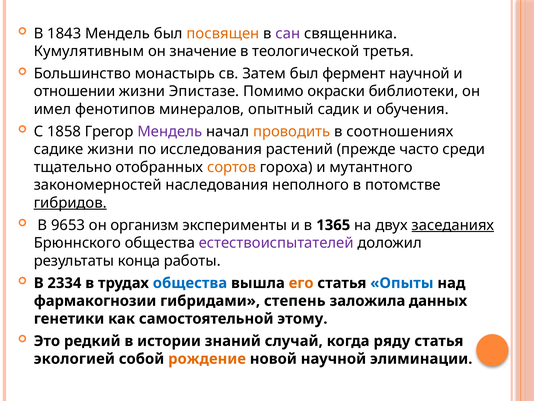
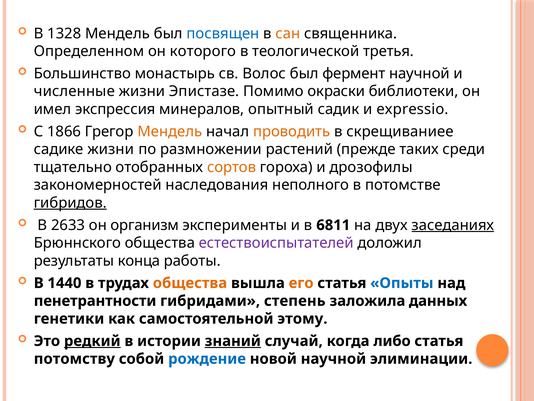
1843: 1843 -> 1328
посвящен colour: orange -> blue
сан colour: purple -> orange
Кумулятивным: Кумулятивным -> Определенном
значение: значение -> которого
Затем: Затем -> Волос
отношении: отношении -> численные
фенотипов: фенотипов -> экспрессия
обучения: обучения -> expressio
1858: 1858 -> 1866
Мендель at (170, 131) colour: purple -> orange
соотношениях: соотношениях -> скрещиваниее
исследования: исследования -> размножении
часто: часто -> таких
мутантного: мутантного -> дрозофилы
9653: 9653 -> 2633
1365: 1365 -> 6811
2334: 2334 -> 1440
общества at (190, 283) colour: blue -> orange
фармакогнозии: фармакогнозии -> пенетрантности
редкий underline: none -> present
знаний underline: none -> present
ряду: ряду -> либо
экологией: экологией -> потомству
рождение colour: orange -> blue
